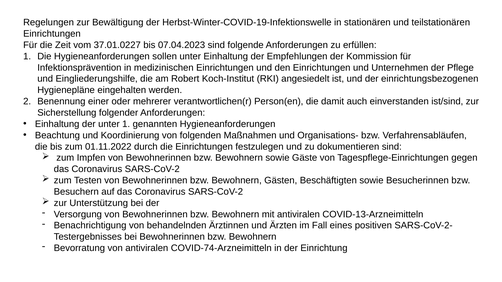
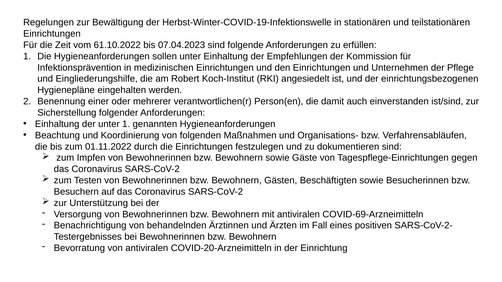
37.01.0227: 37.01.0227 -> 61.10.2022
COVID-13-Arzneimitteln: COVID-13-Arzneimitteln -> COVID-69-Arzneimitteln
COVID-74-Arzneimitteln: COVID-74-Arzneimitteln -> COVID-20-Arzneimitteln
